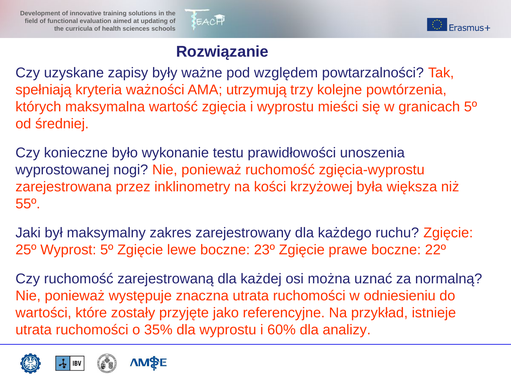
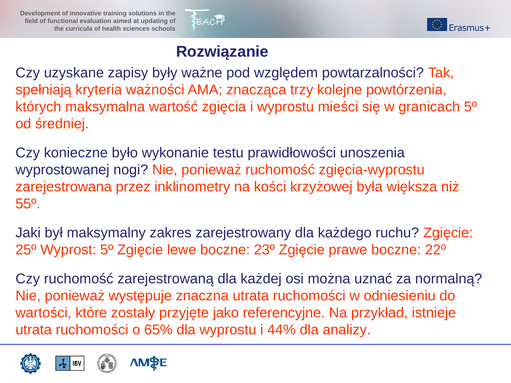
utrzymują: utrzymują -> znacząca
35%: 35% -> 65%
60%: 60% -> 44%
